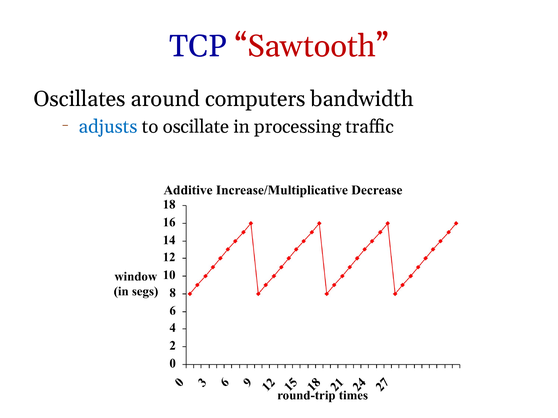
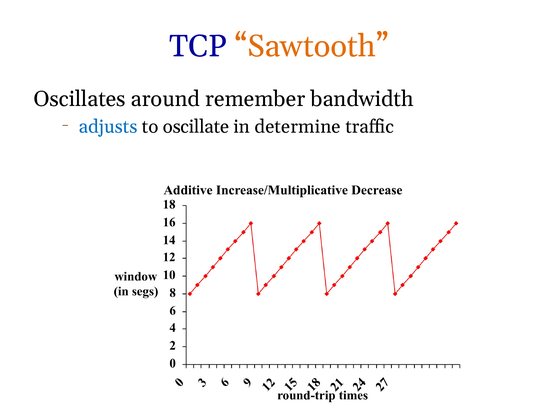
Sawtooth colour: red -> orange
computers: computers -> remember
processing: processing -> determine
